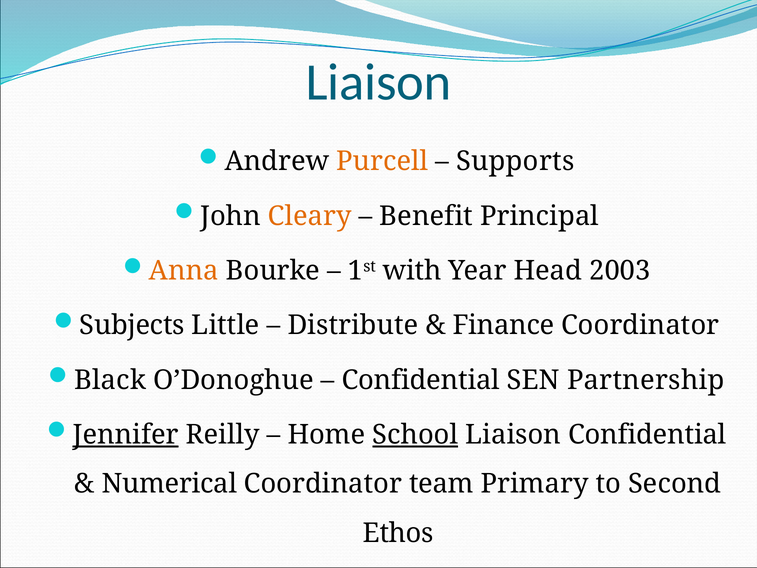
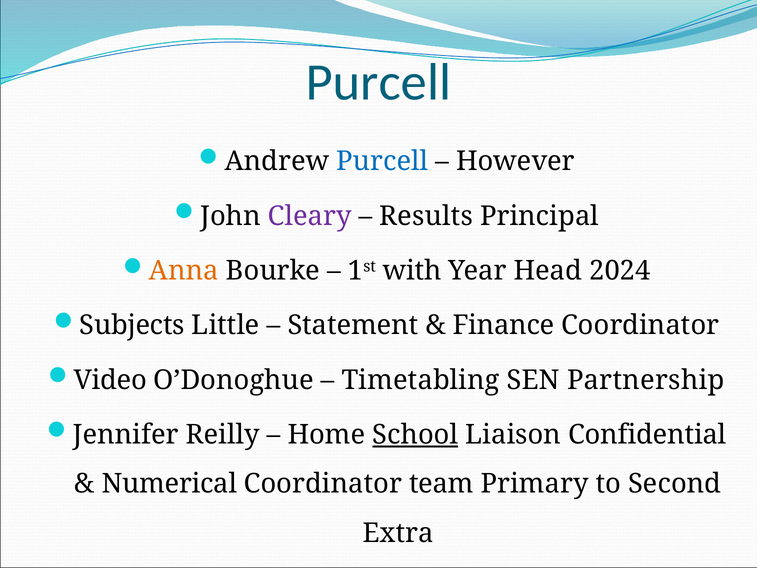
Liaison at (379, 82): Liaison -> Purcell
Purcell at (382, 161) colour: orange -> blue
Supports: Supports -> However
Cleary colour: orange -> purple
Benefit: Benefit -> Results
2003: 2003 -> 2024
Distribute: Distribute -> Statement
Black: Black -> Video
Confidential at (421, 380): Confidential -> Timetabling
Jennifer underline: present -> none
Ethos: Ethos -> Extra
